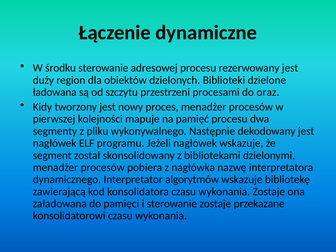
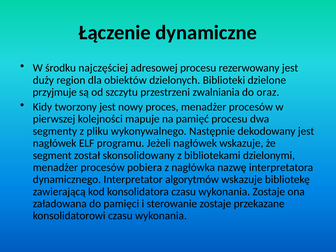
środku sterowanie: sterowanie -> najczęściej
ładowana: ładowana -> przyjmuje
procesami: procesami -> zwalniania
